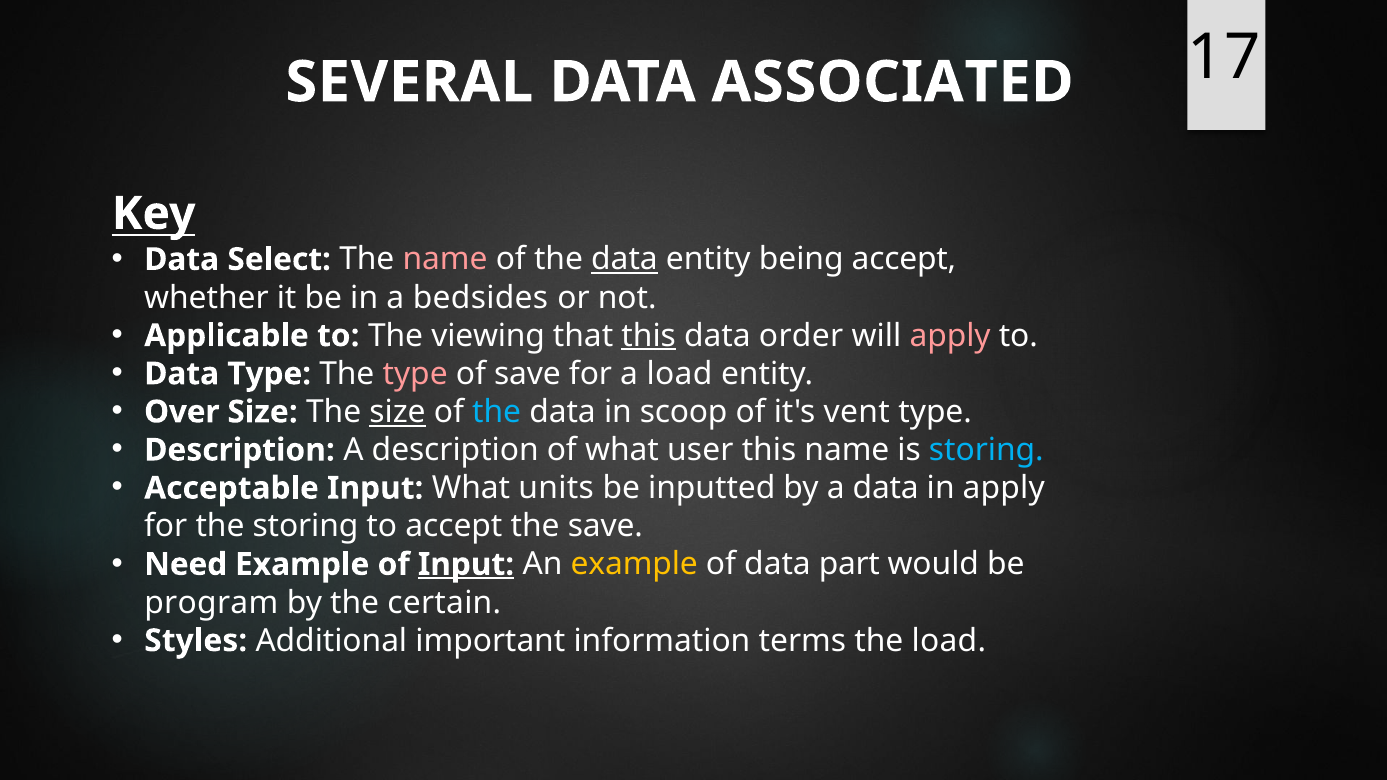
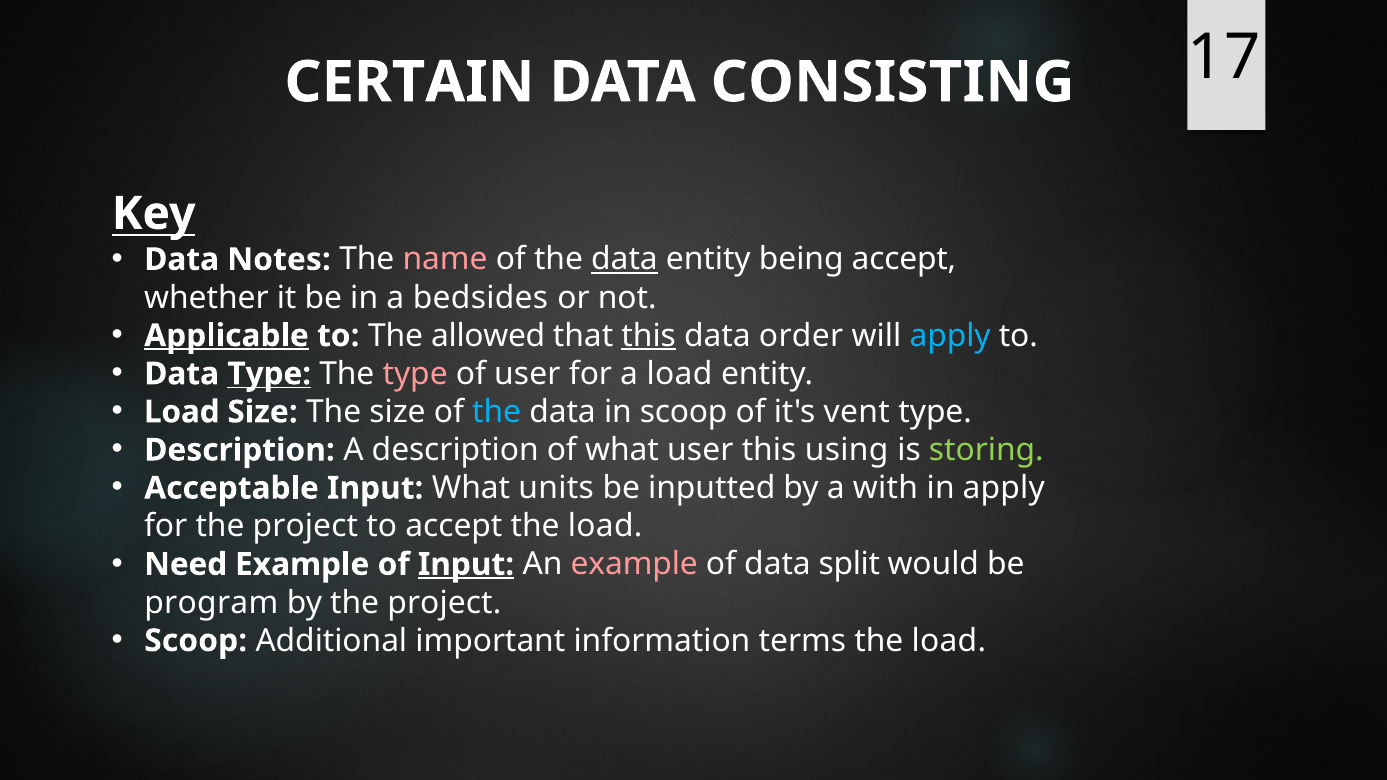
SEVERAL: SEVERAL -> CERTAIN
ASSOCIATED: ASSOCIATED -> CONSISTING
Select: Select -> Notes
Applicable underline: none -> present
viewing: viewing -> allowed
apply at (950, 336) colour: pink -> light blue
Type at (269, 374) underline: none -> present
of save: save -> user
Over at (182, 412): Over -> Load
size at (398, 412) underline: present -> none
this name: name -> using
storing at (986, 450) colour: light blue -> light green
a data: data -> with
for the storing: storing -> project
accept the save: save -> load
example at (634, 565) colour: yellow -> pink
part: part -> split
by the certain: certain -> project
Styles at (196, 641): Styles -> Scoop
